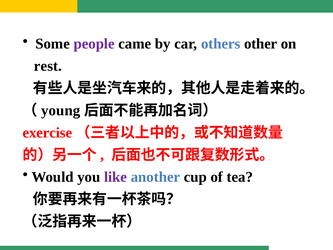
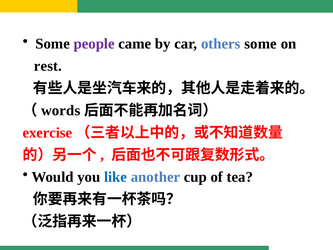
others other: other -> some
young: young -> words
like colour: purple -> blue
